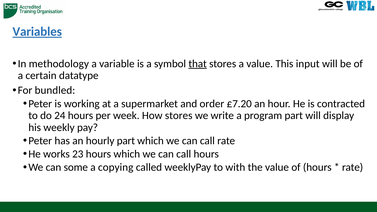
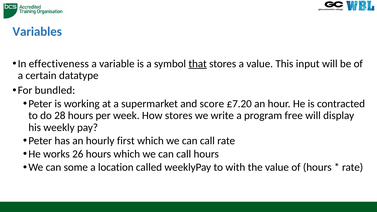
Variables underline: present -> none
methodology: methodology -> effectiveness
order: order -> score
24: 24 -> 28
program part: part -> free
hourly part: part -> first
23: 23 -> 26
copying: copying -> location
